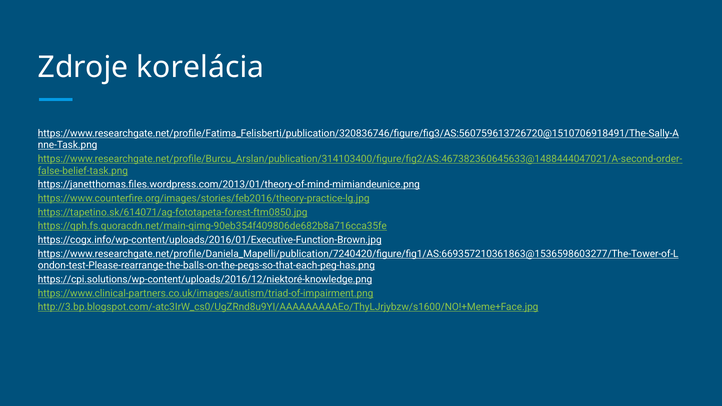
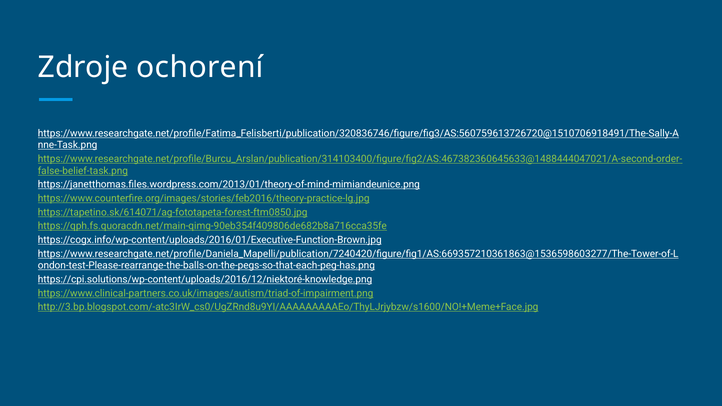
korelácia: korelácia -> ochorení
